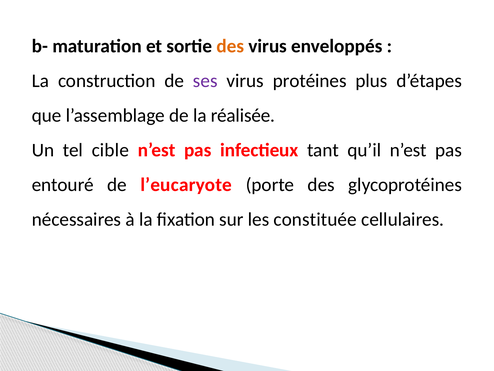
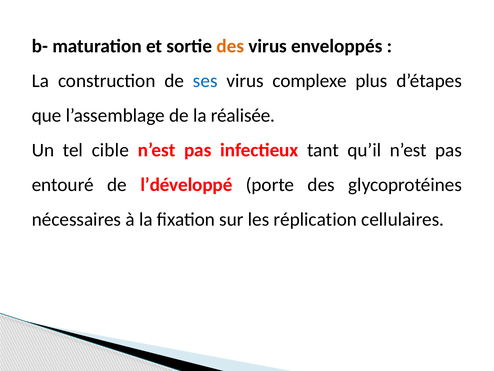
ses colour: purple -> blue
protéines: protéines -> complexe
l’eucaryote: l’eucaryote -> l’développé
constituée: constituée -> réplication
